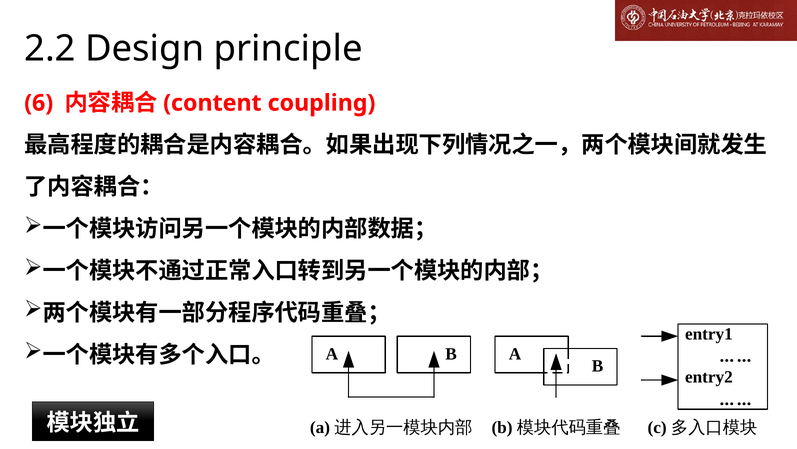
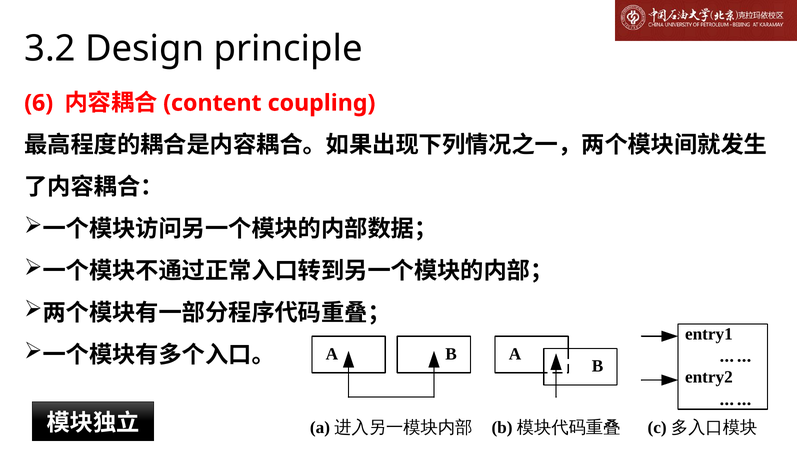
2.2: 2.2 -> 3.2
